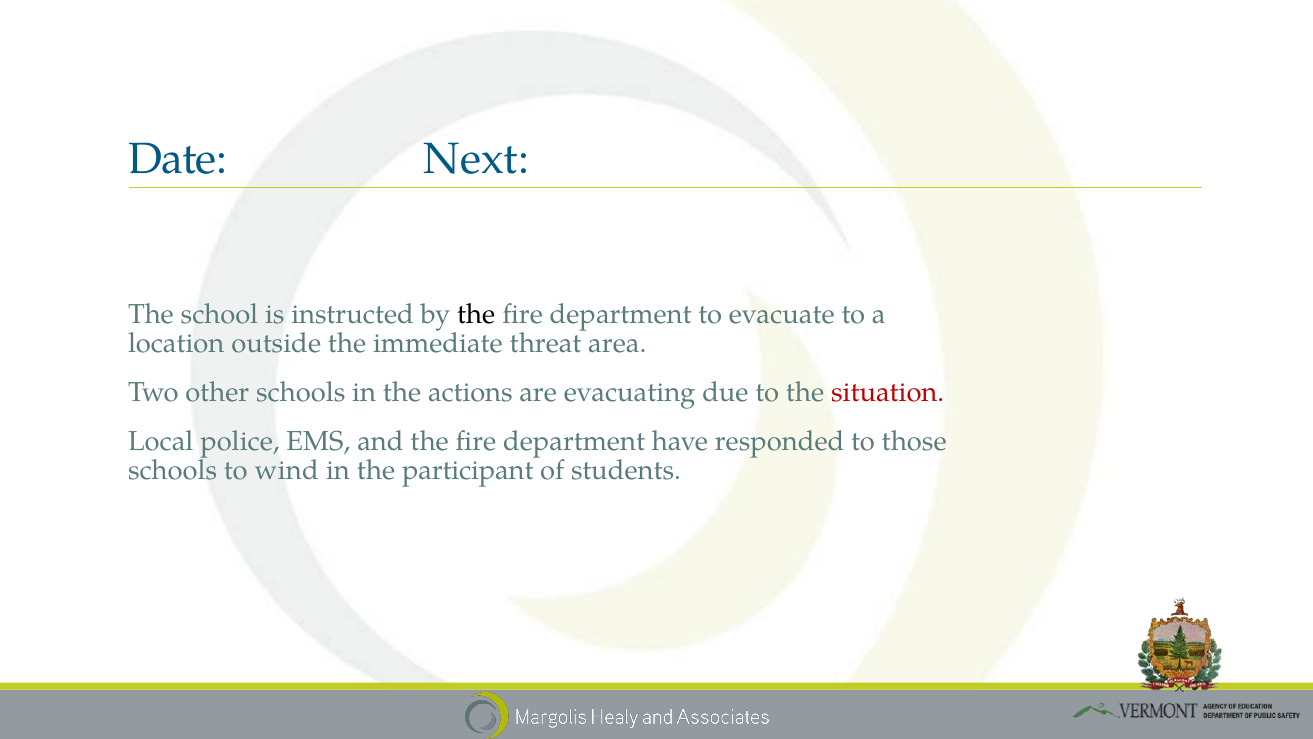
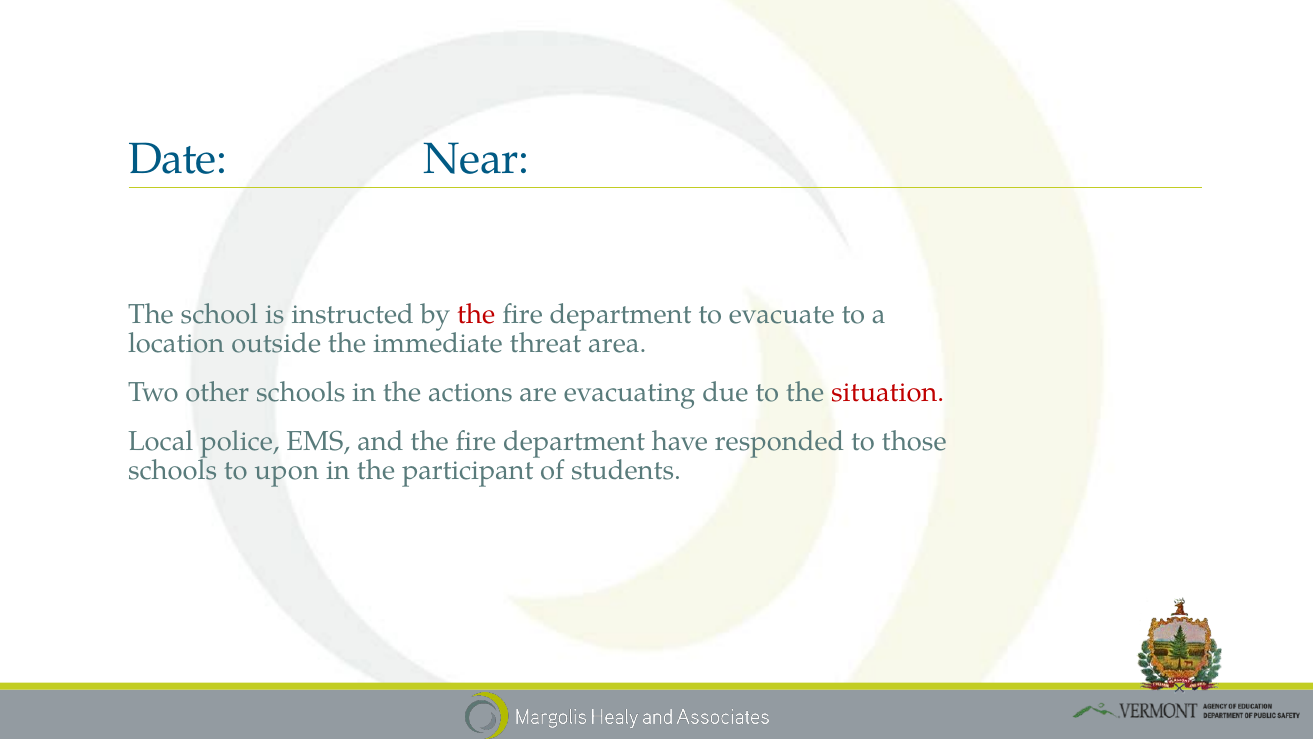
Next: Next -> Near
the at (476, 314) colour: black -> red
wind: wind -> upon
